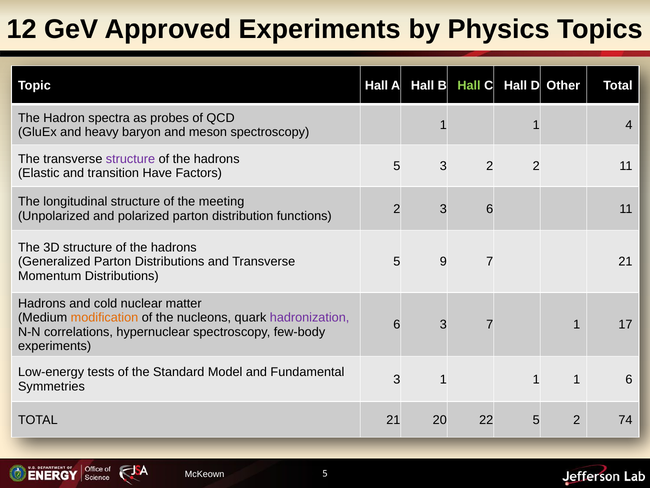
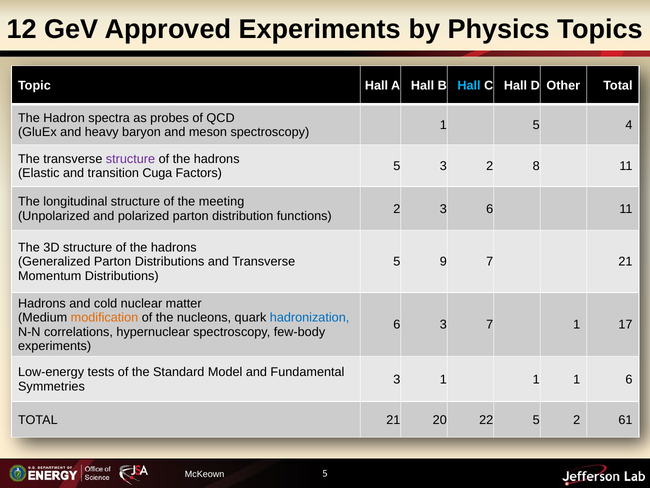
Hall at (469, 85) colour: light green -> light blue
1 at (536, 125): 1 -> 5
2 2: 2 -> 8
Have: Have -> Cuga
hadronization colour: purple -> blue
74: 74 -> 61
